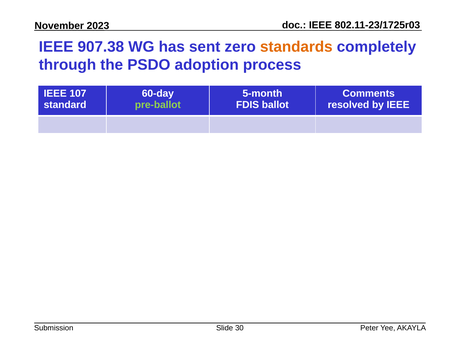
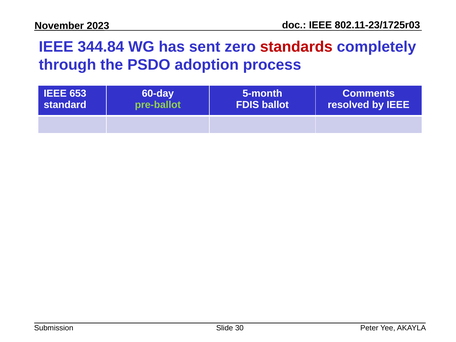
907.38: 907.38 -> 344.84
standards colour: orange -> red
107: 107 -> 653
